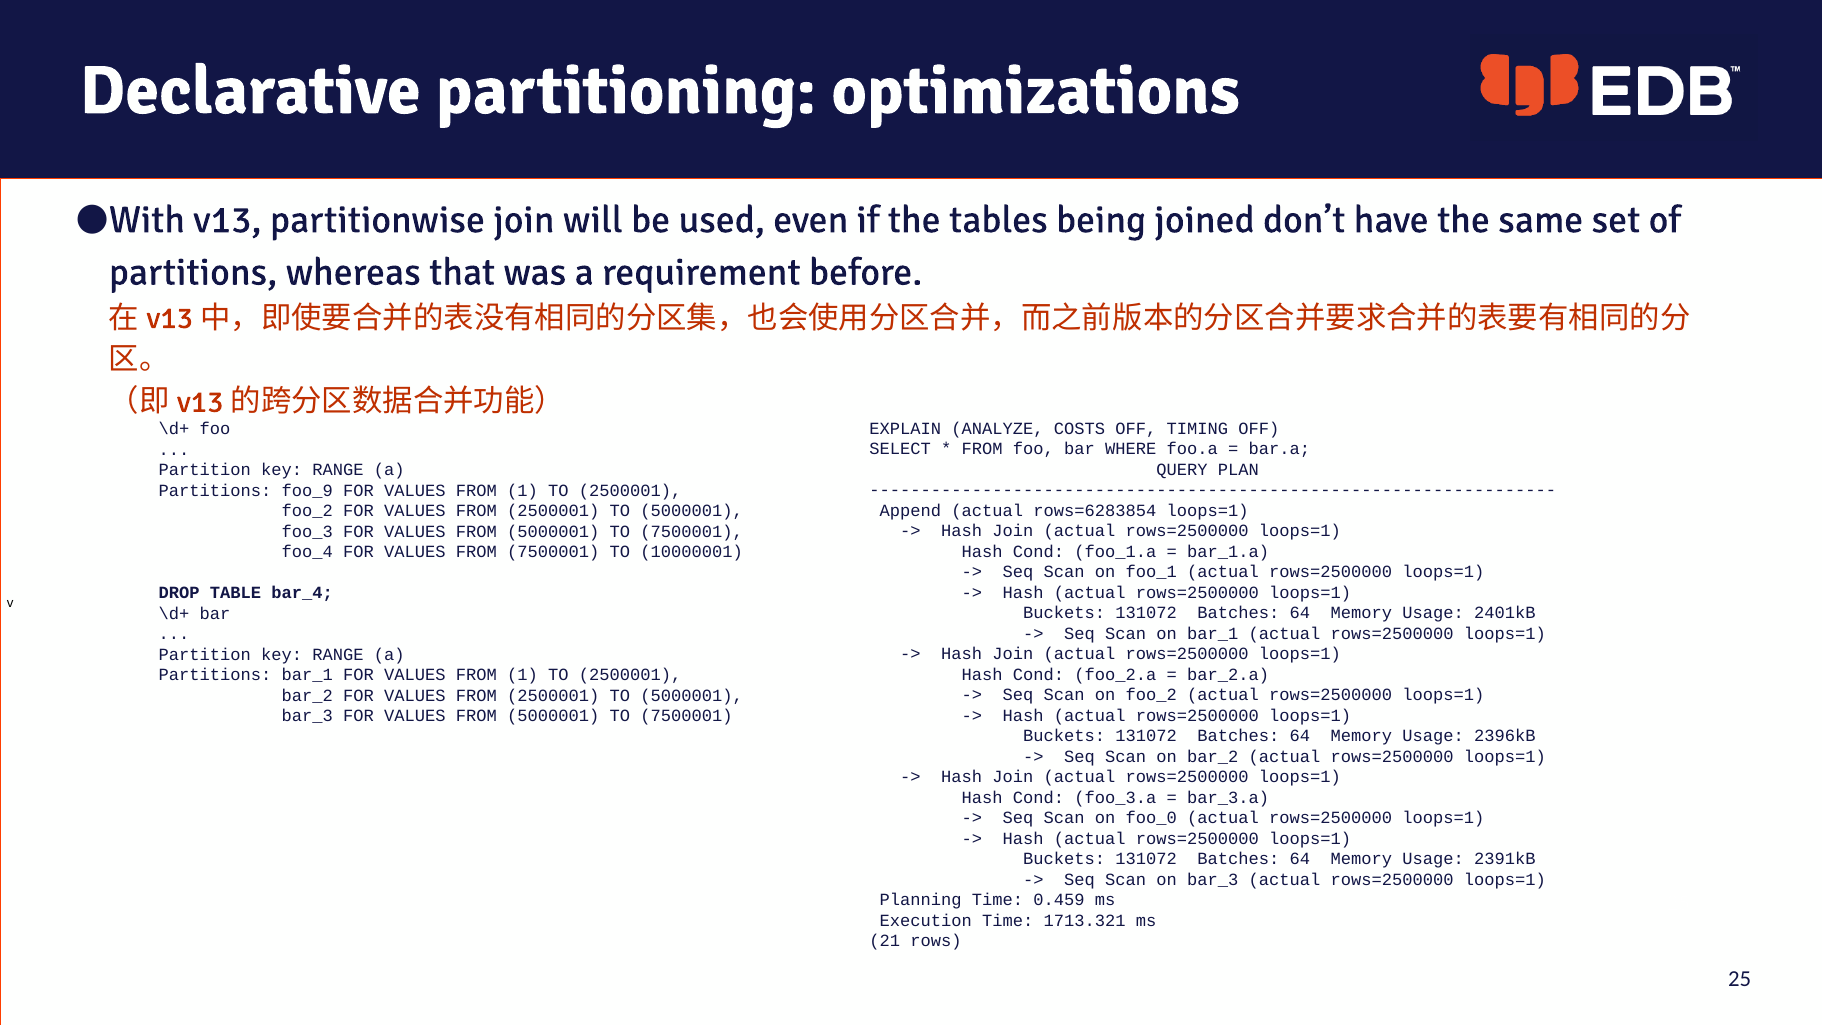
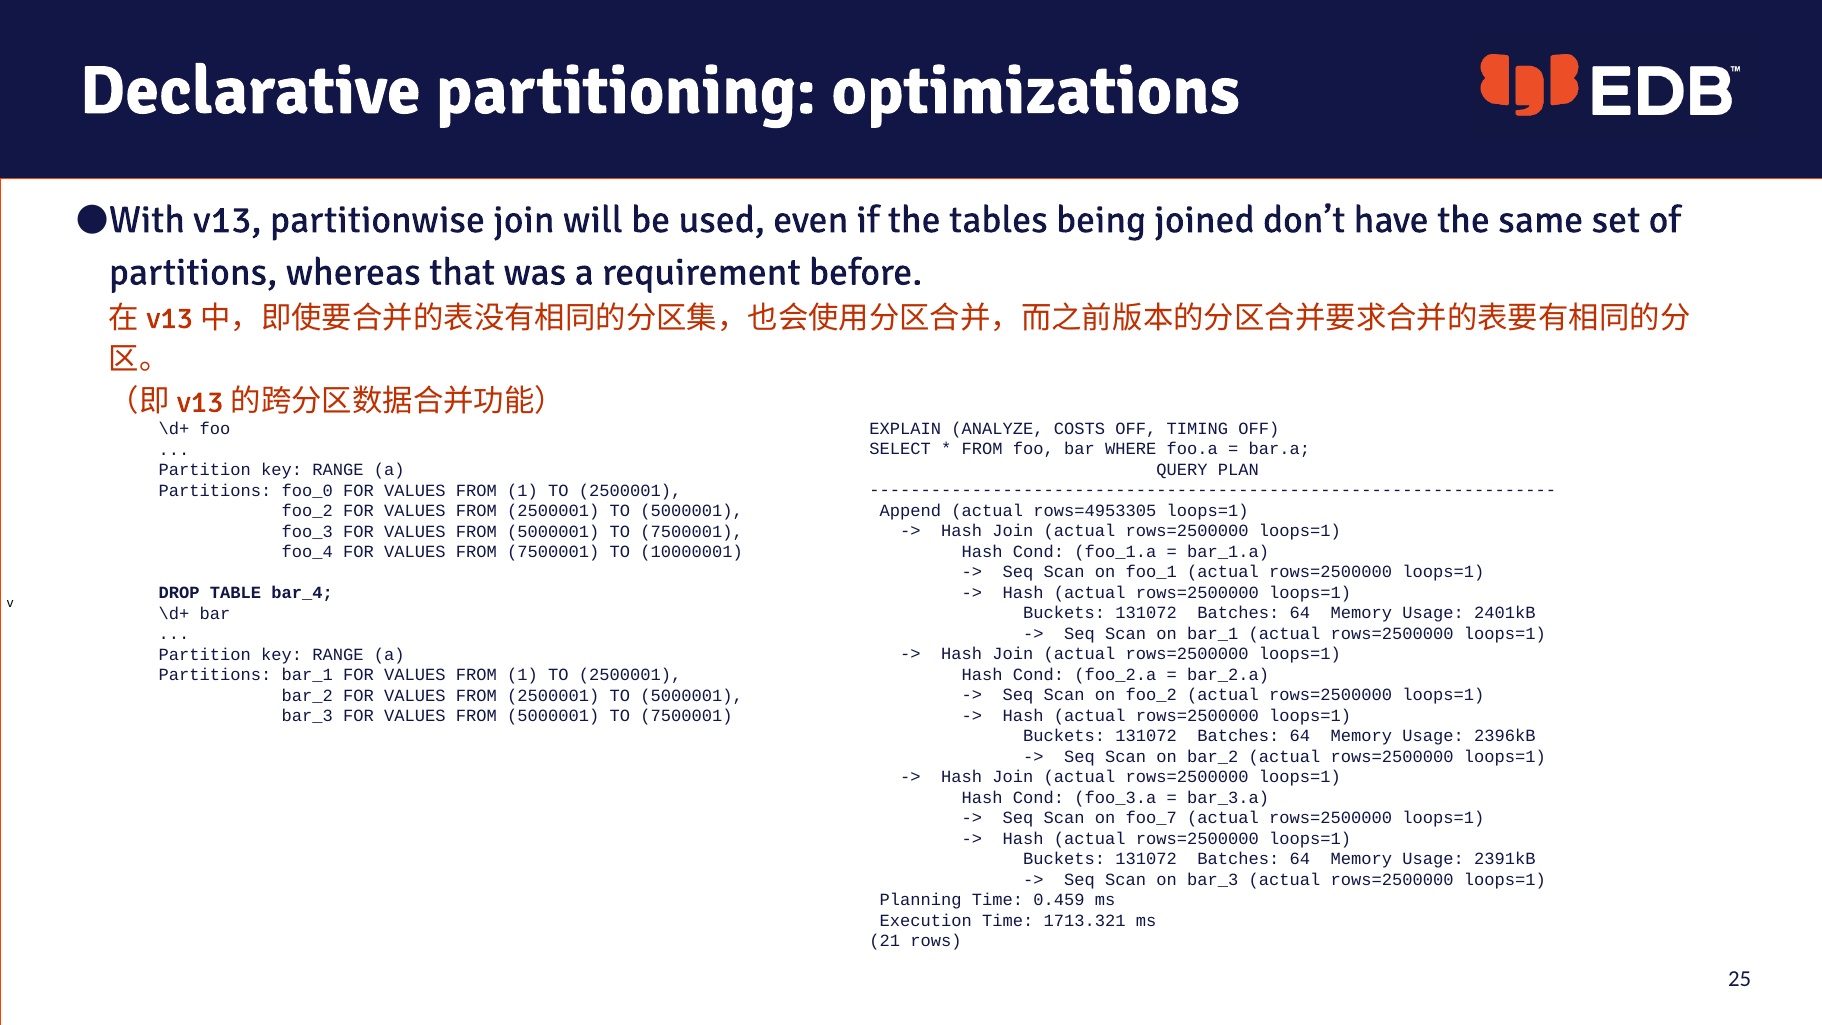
foo_9: foo_9 -> foo_0
rows=6283854: rows=6283854 -> rows=4953305
foo_0: foo_0 -> foo_7
